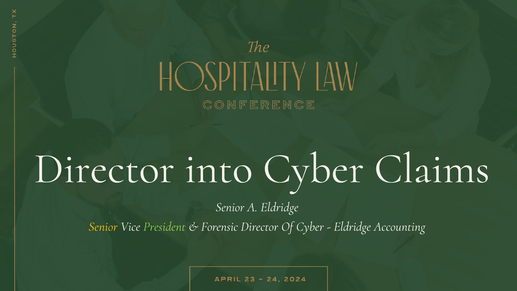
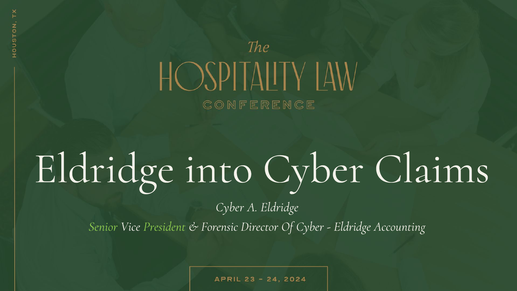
Director at (104, 168): Director -> Eldridge
Senior at (230, 207): Senior -> Cyber
Senior at (103, 226) colour: yellow -> light green
